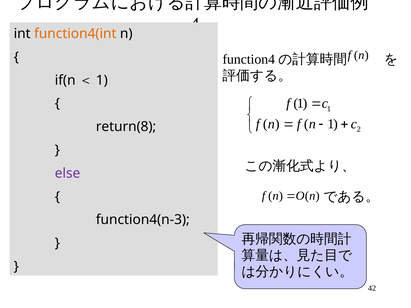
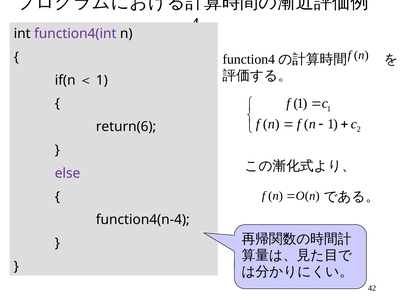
function4(int colour: orange -> purple
return(8: return(8 -> return(6
function4(n-3: function4(n-3 -> function4(n-4
